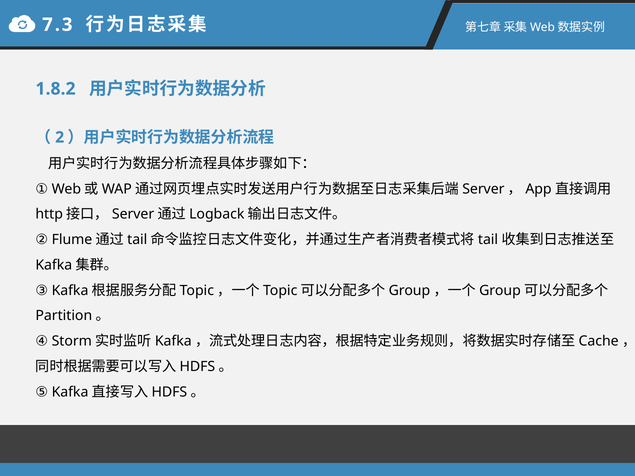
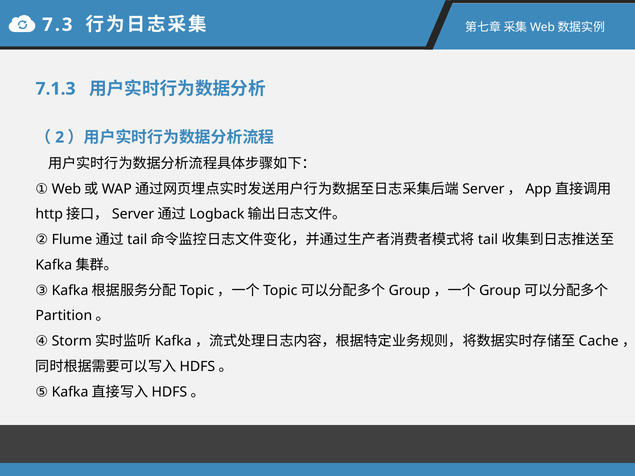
1.8.2: 1.8.2 -> 7.1.3
